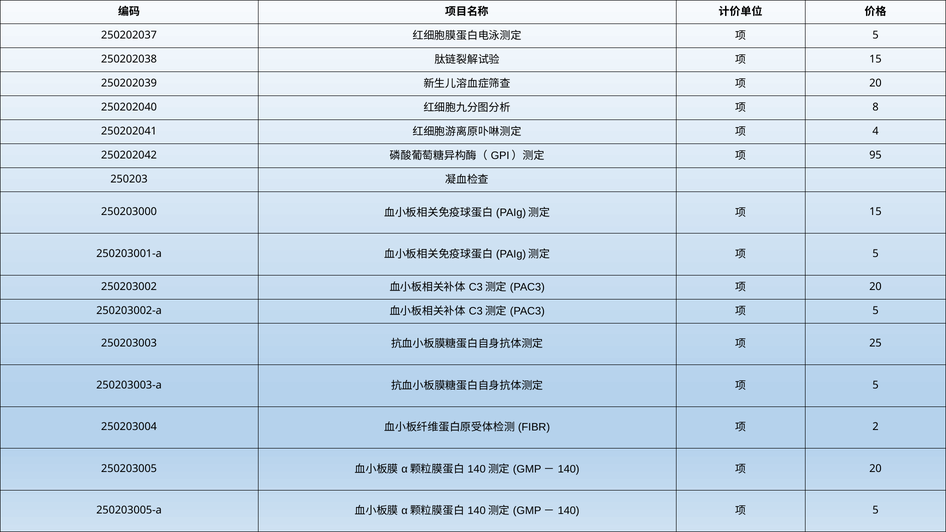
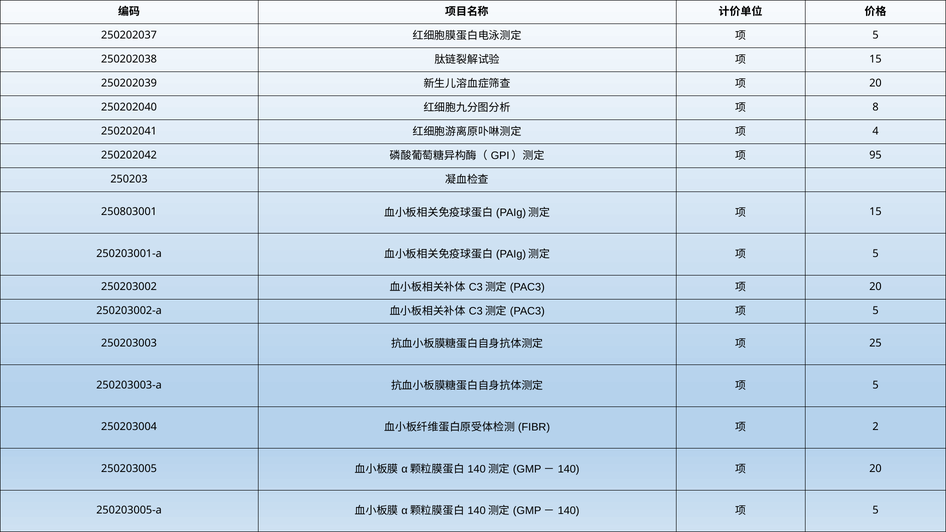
250203000: 250203000 -> 250803001
